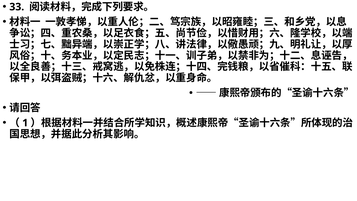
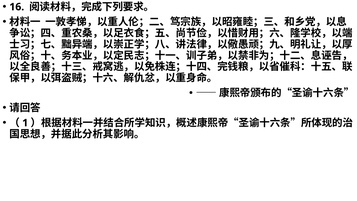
33: 33 -> 16
